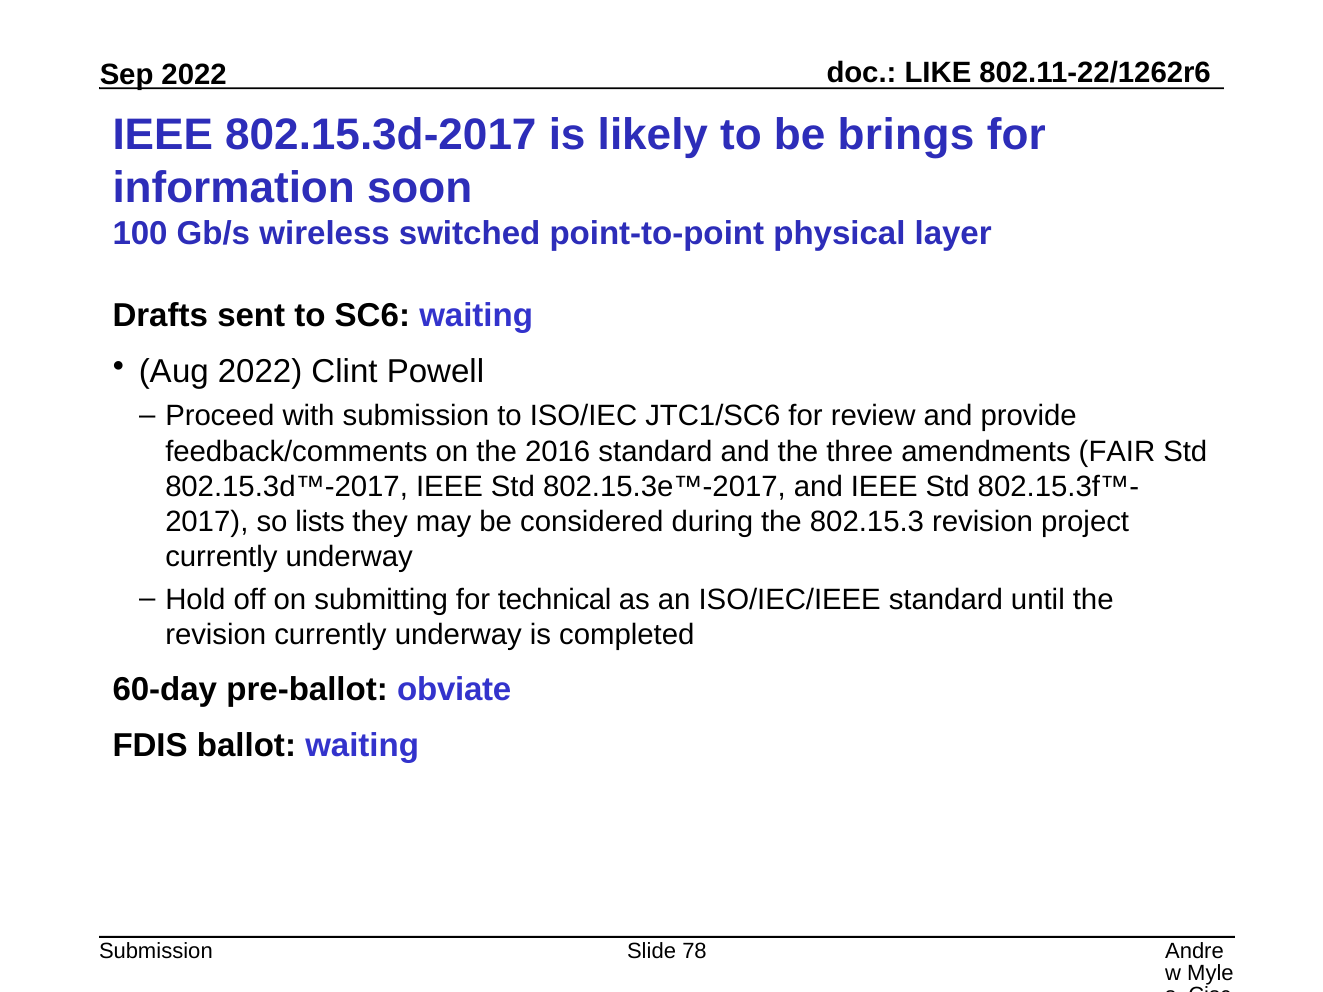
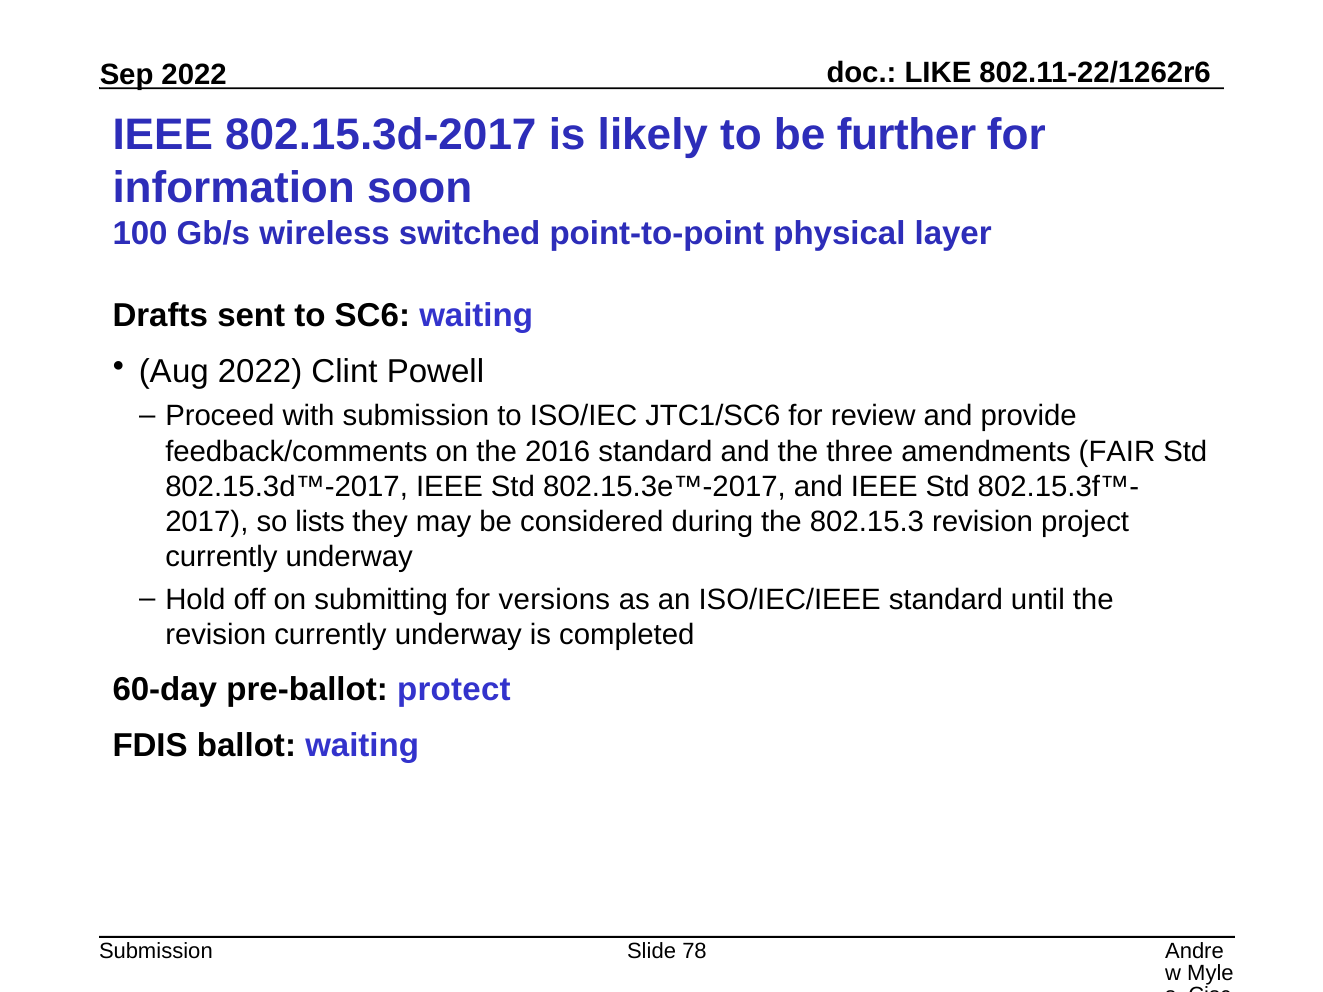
brings: brings -> further
technical: technical -> versions
obviate: obviate -> protect
